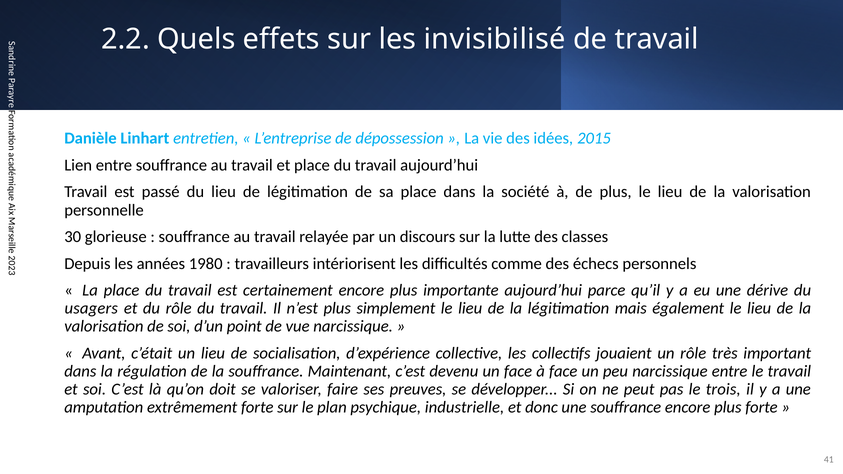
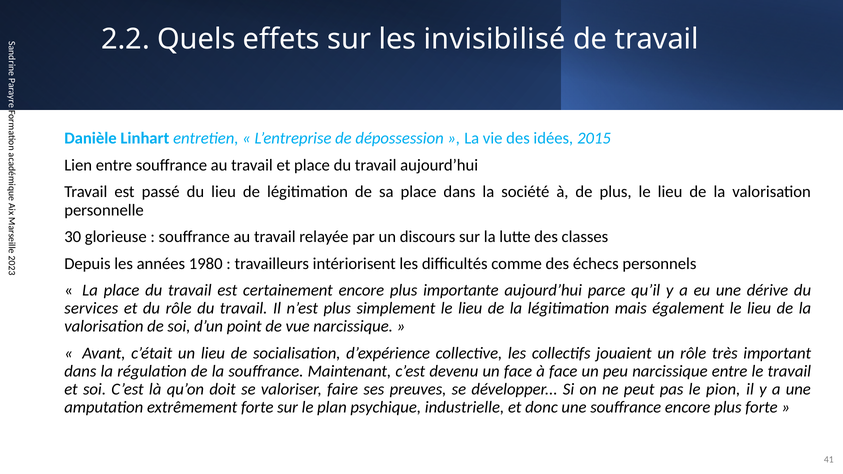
usagers: usagers -> services
trois: trois -> pion
